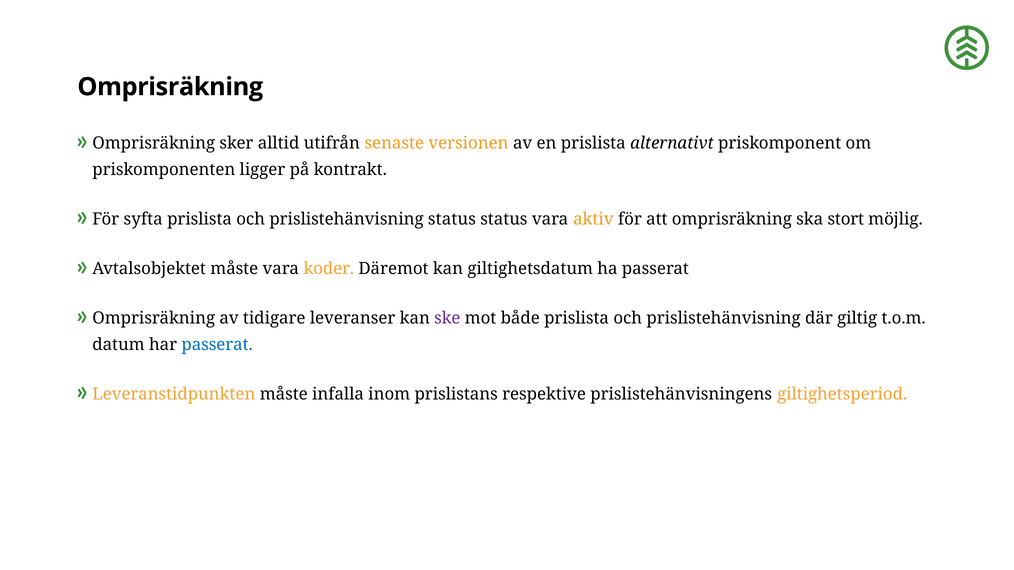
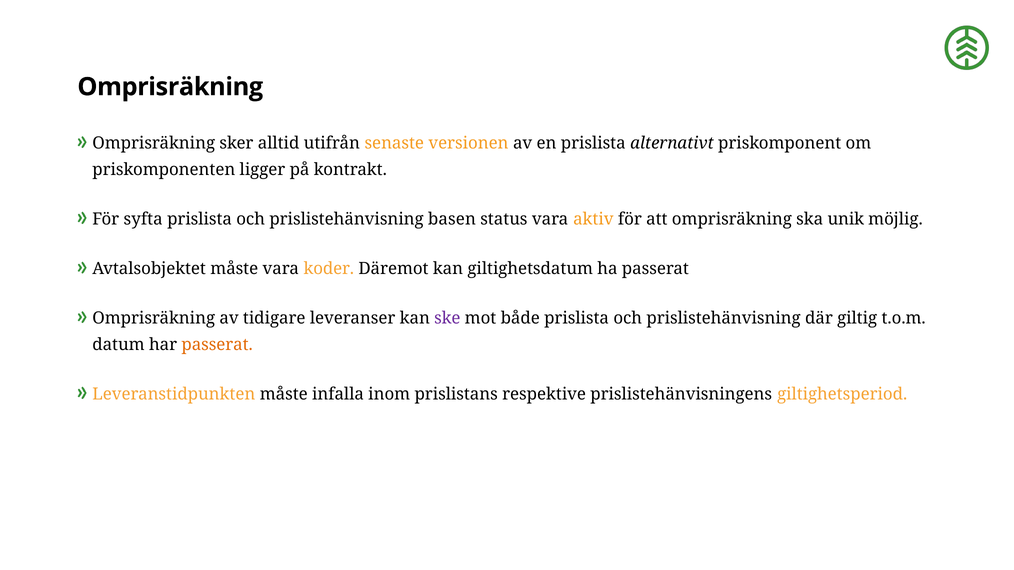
prislistehänvisning status: status -> basen
stort: stort -> unik
passerat at (217, 345) colour: blue -> orange
